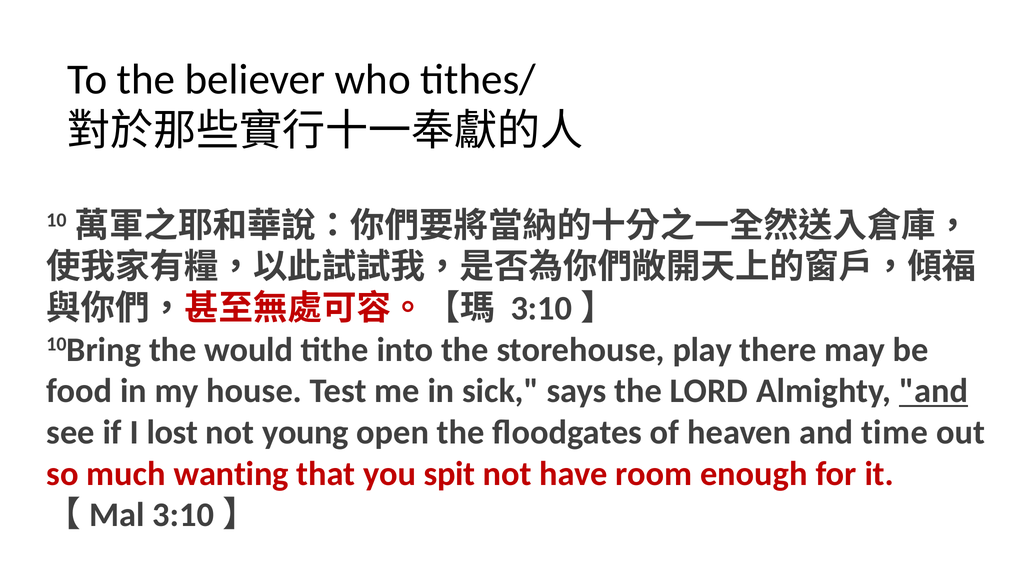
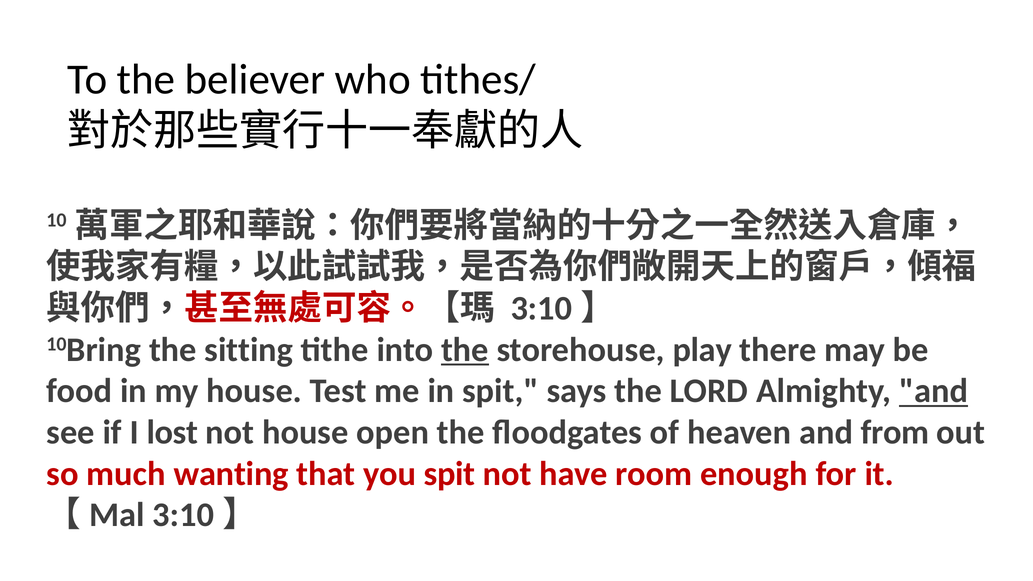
would: would -> sitting
the at (465, 350) underline: none -> present
in sick: sick -> spit
not young: young -> house
time: time -> from
